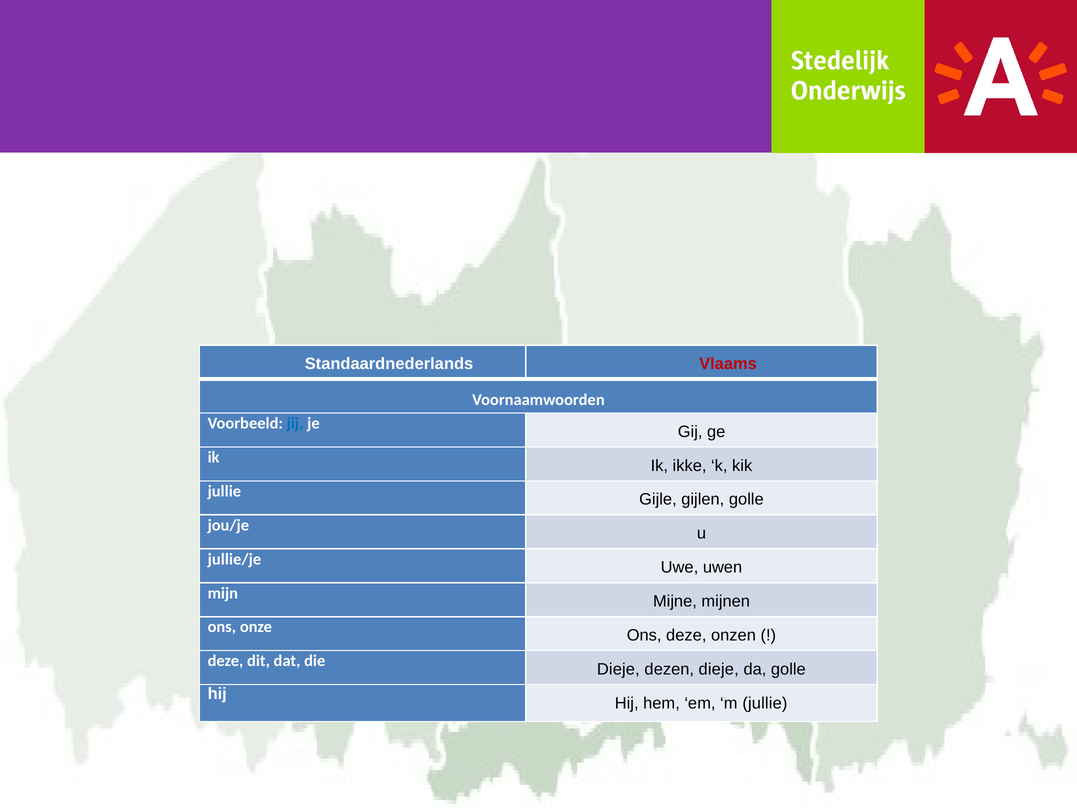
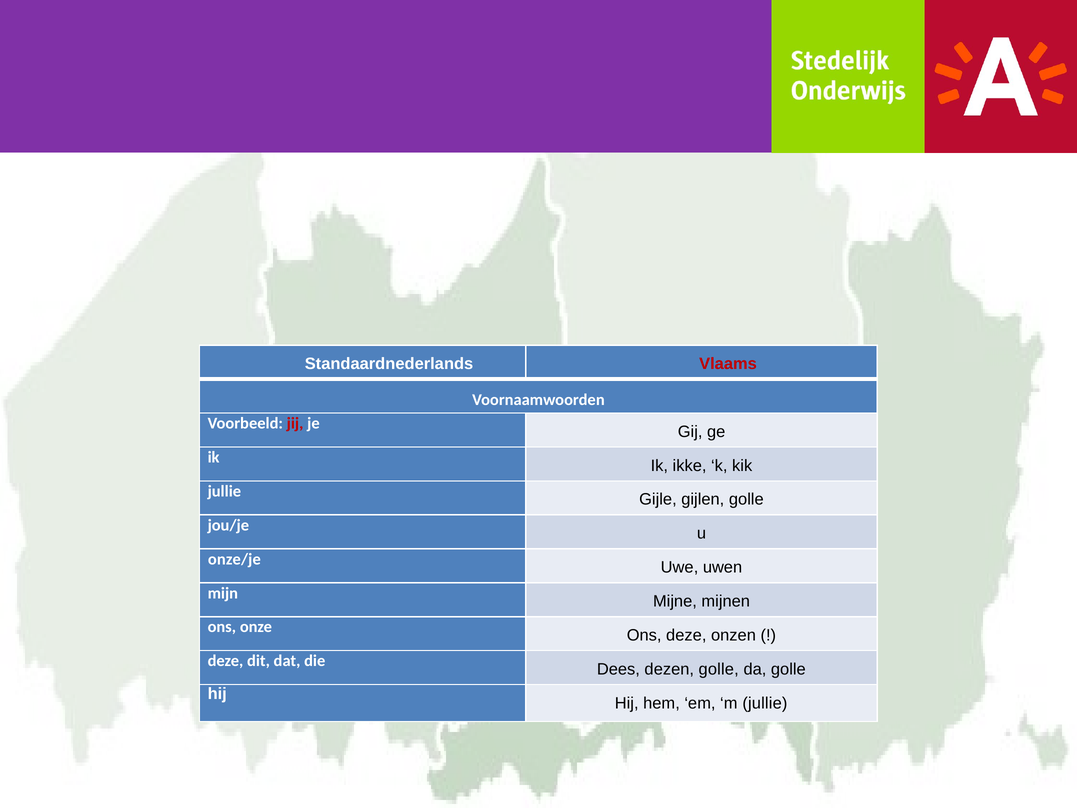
jij colour: blue -> red
jullie/je: jullie/je -> onze/je
die Dieje: Dieje -> Dees
dezen dieje: dieje -> golle
